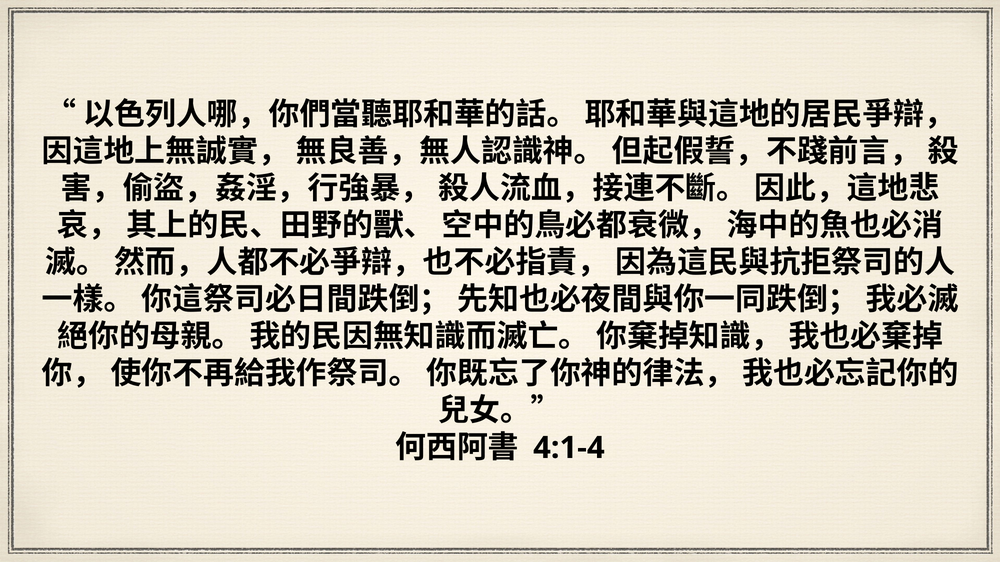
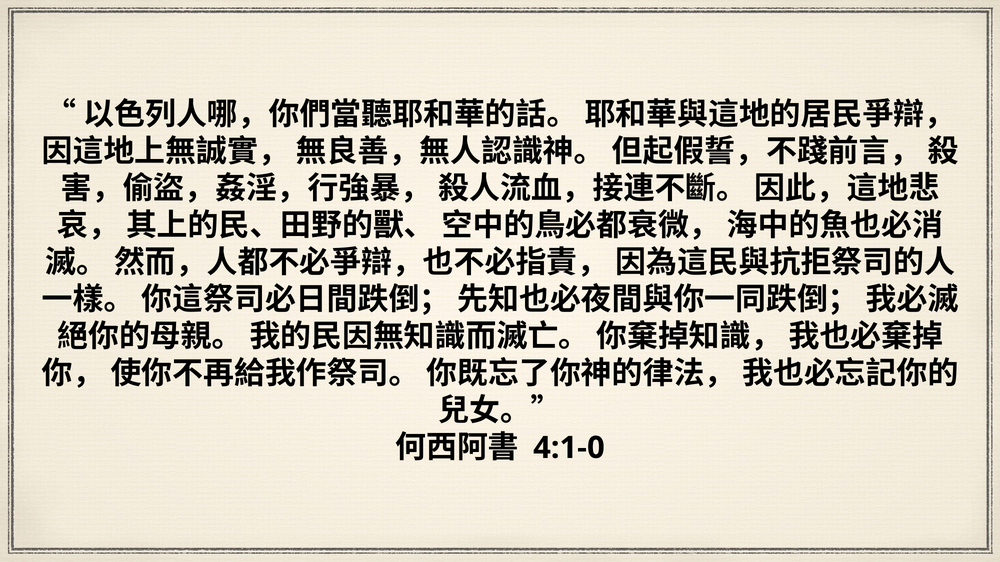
4:1-4: 4:1-4 -> 4:1-0
